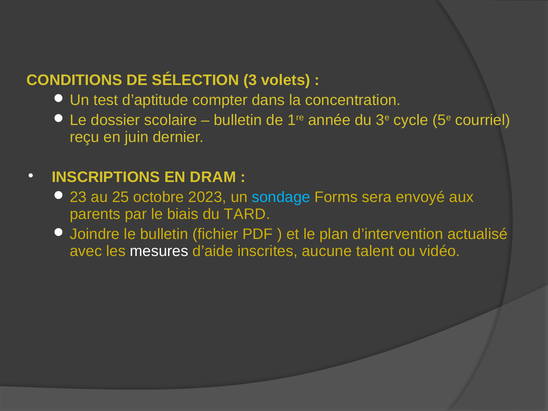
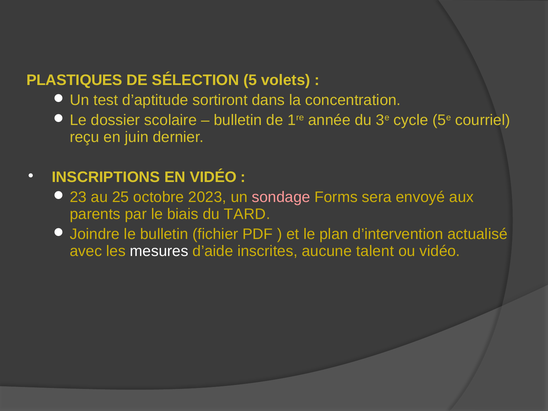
CONDITIONS: CONDITIONS -> PLASTIQUES
3: 3 -> 5
compter: compter -> sortiront
EN DRAM: DRAM -> VIDÉO
sondage colour: light blue -> pink
